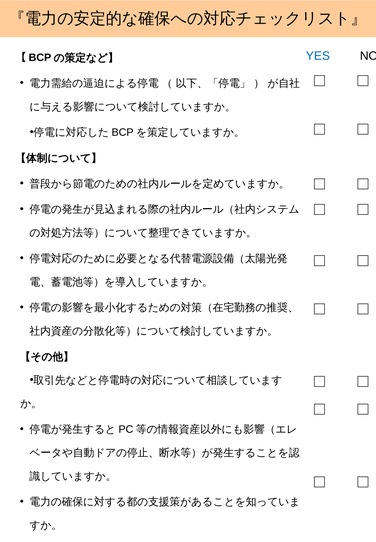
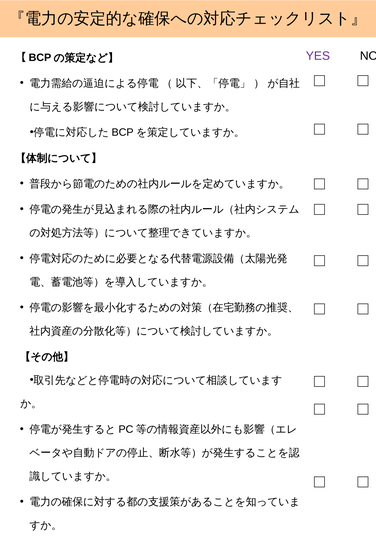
YES colour: blue -> purple
